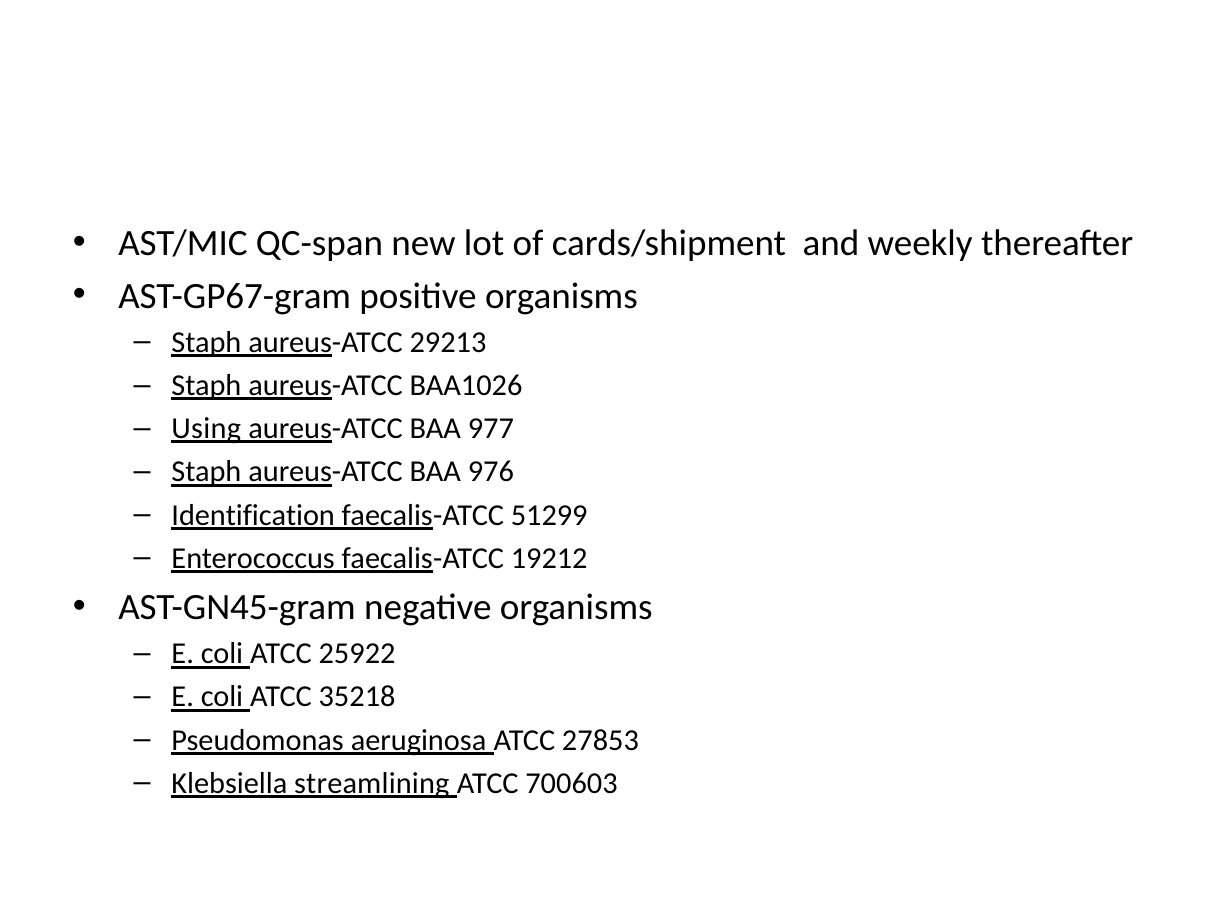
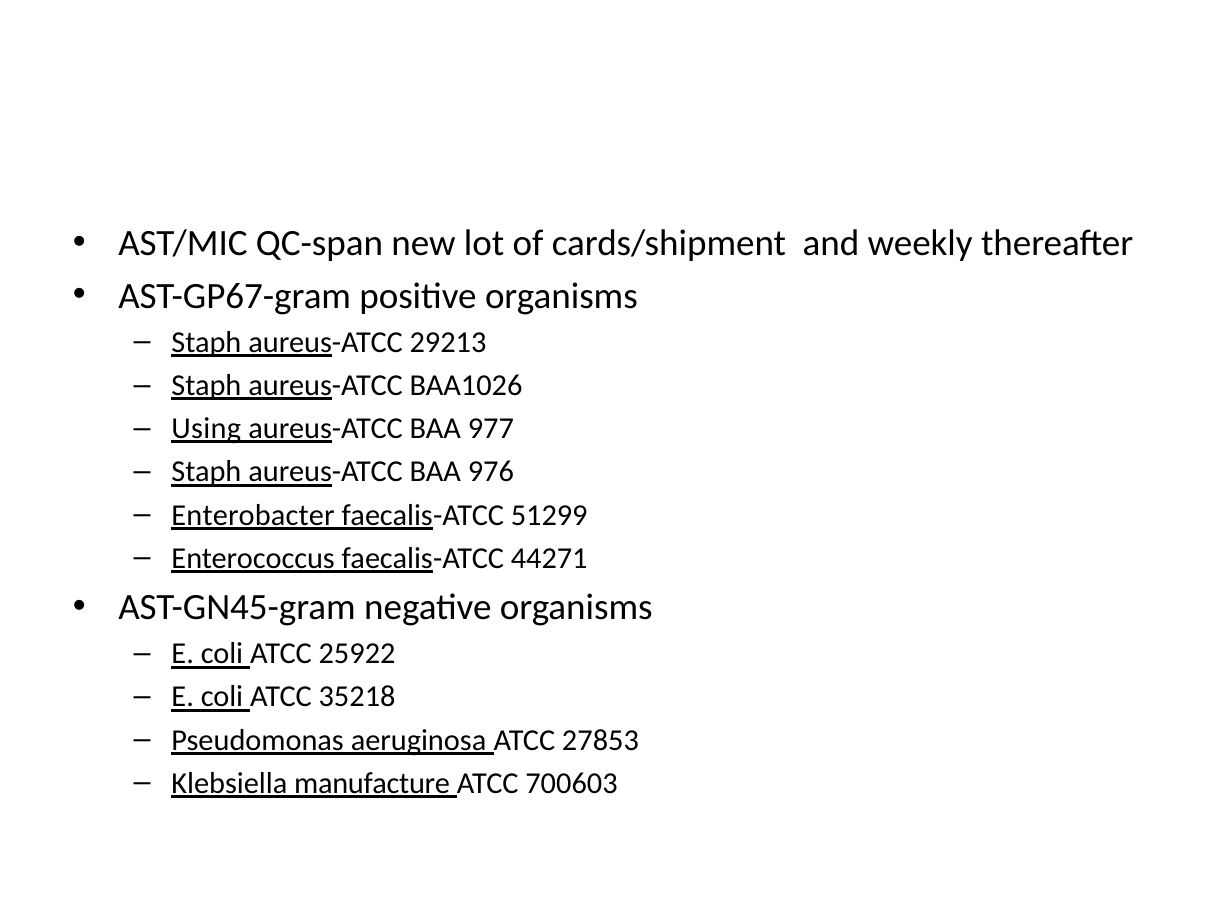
Identification: Identification -> Enterobacter
19212: 19212 -> 44271
streamlining: streamlining -> manufacture
